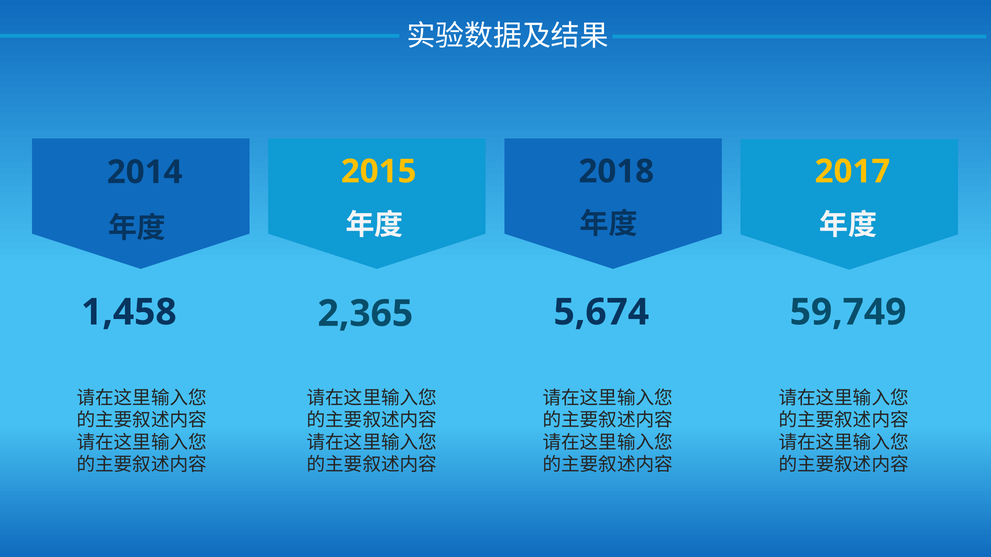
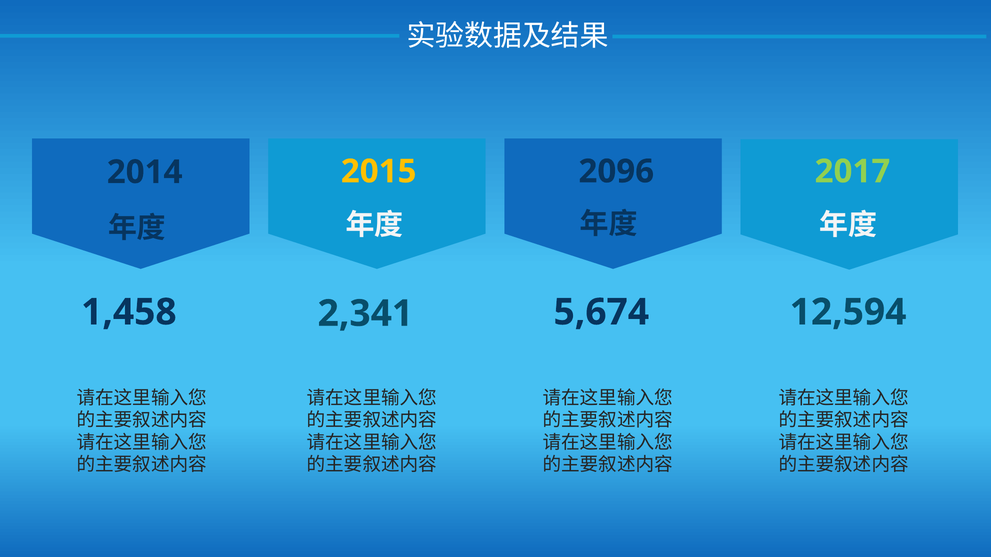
2018: 2018 -> 2096
2017 colour: yellow -> light green
59,749: 59,749 -> 12,594
2,365: 2,365 -> 2,341
